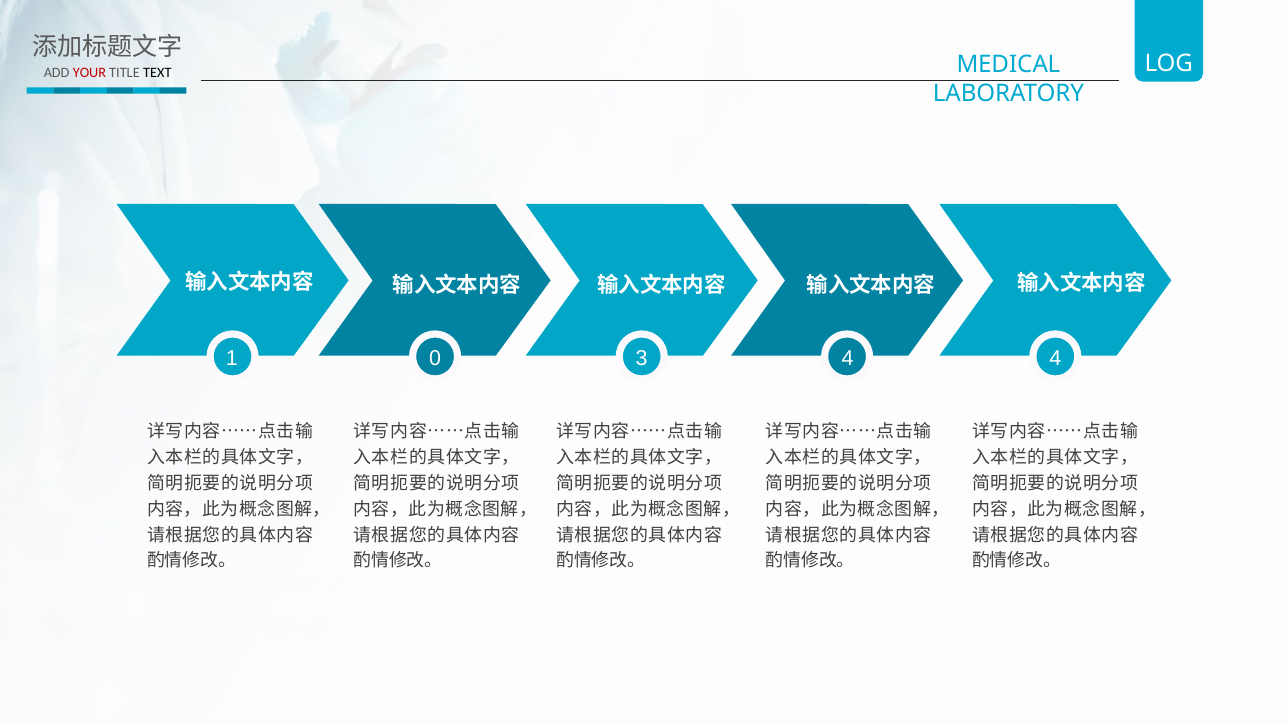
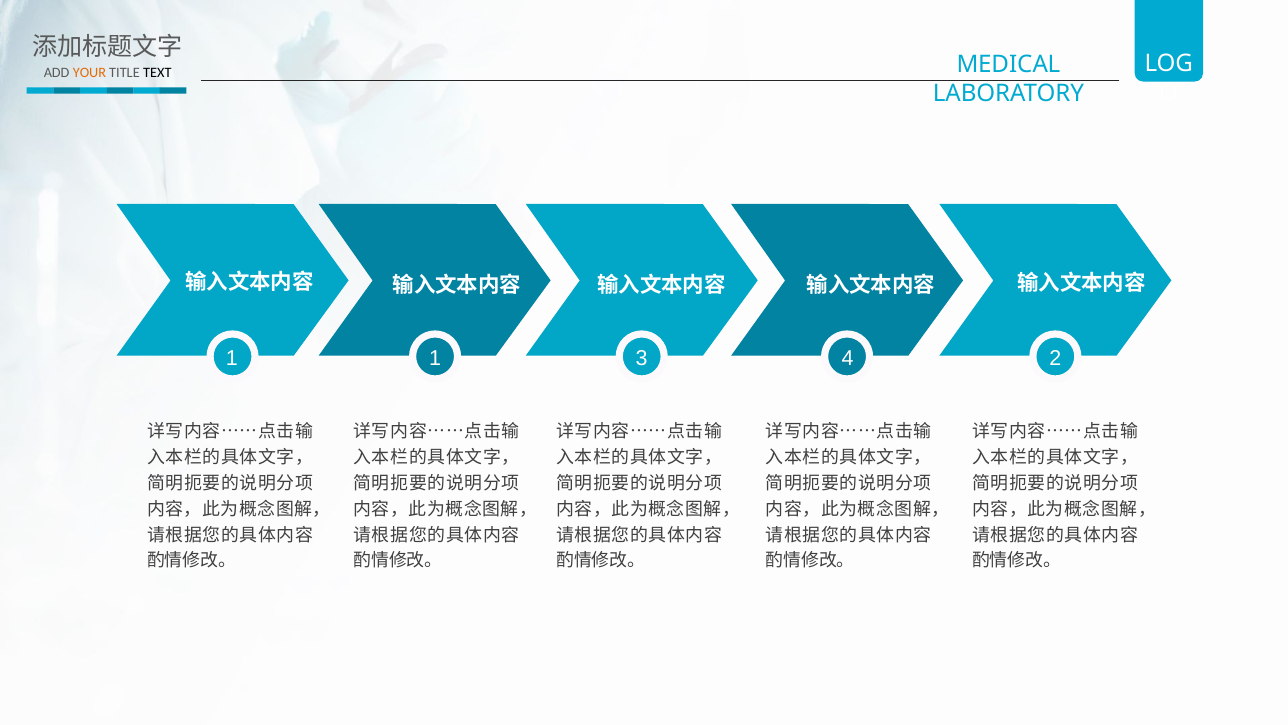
YOUR colour: red -> orange
1 0: 0 -> 1
4 4: 4 -> 2
